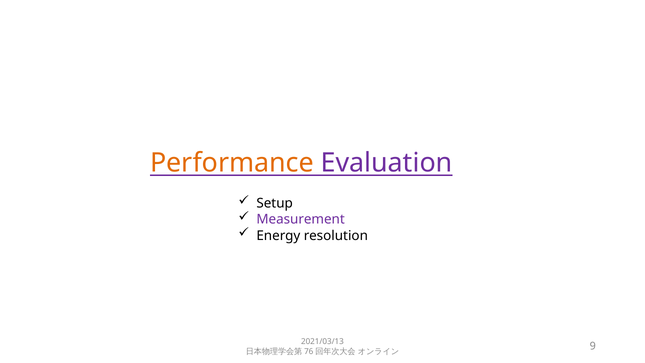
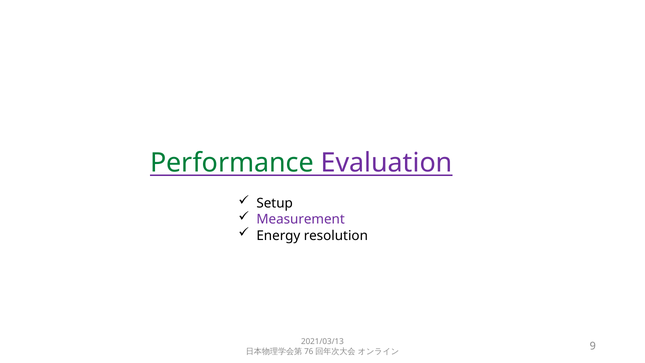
Performance colour: orange -> green
